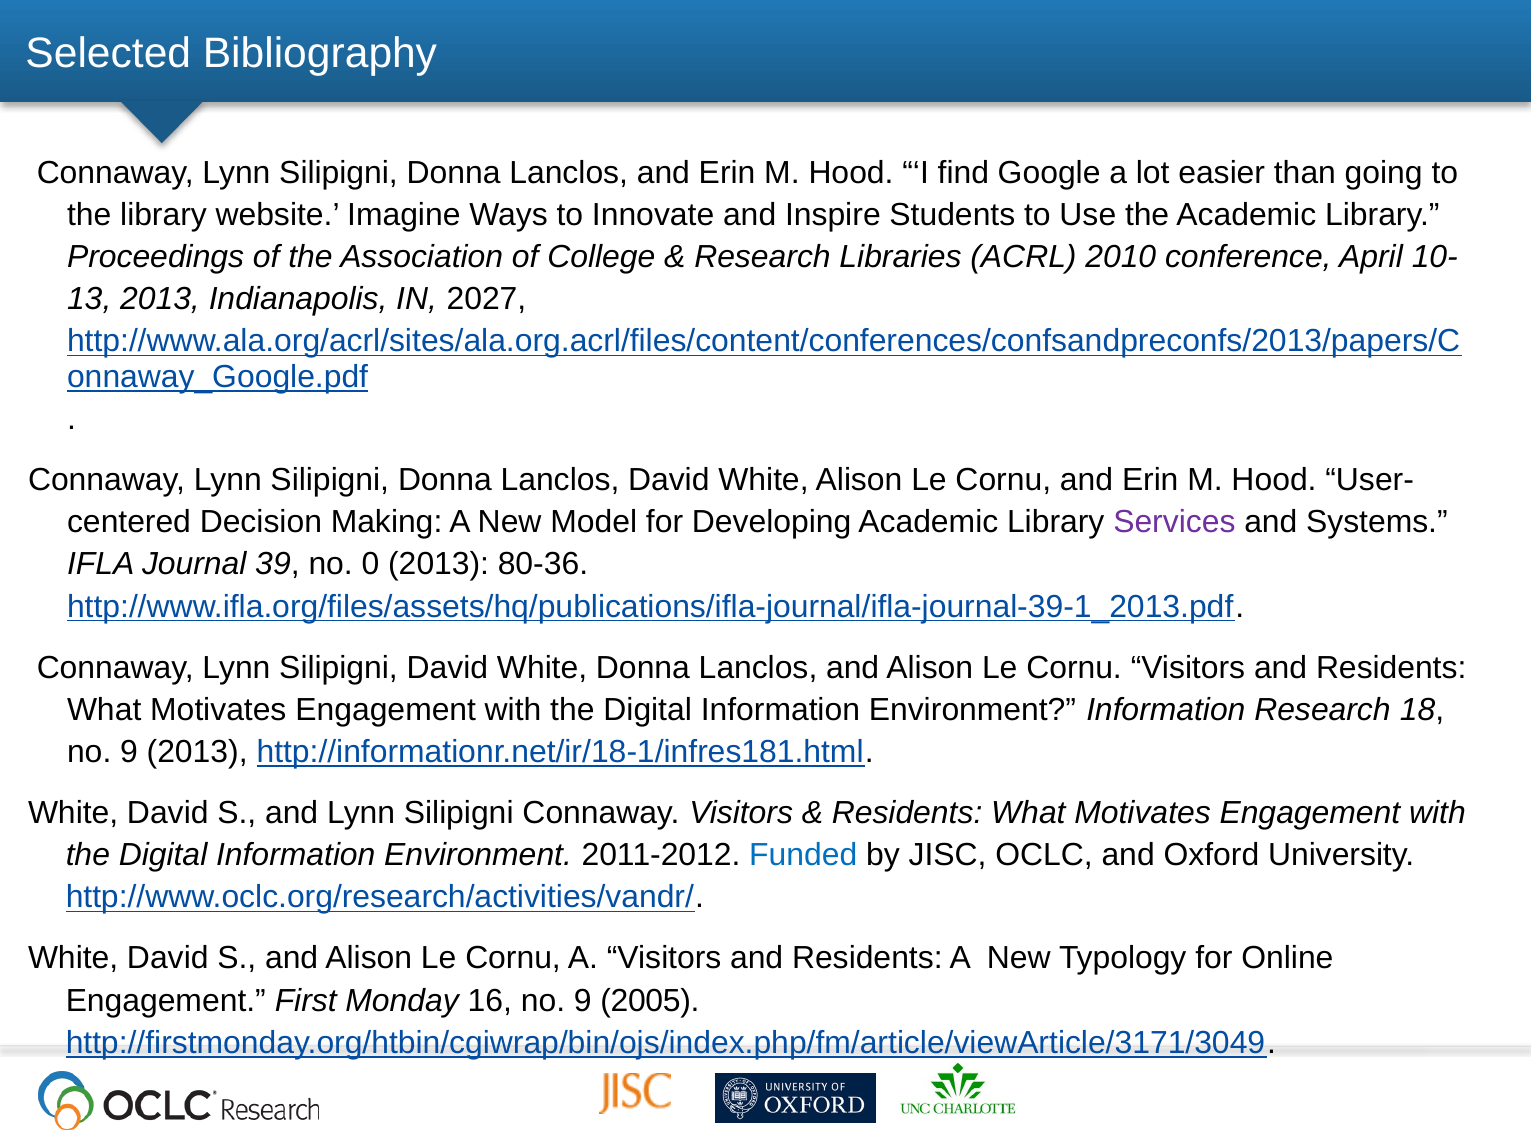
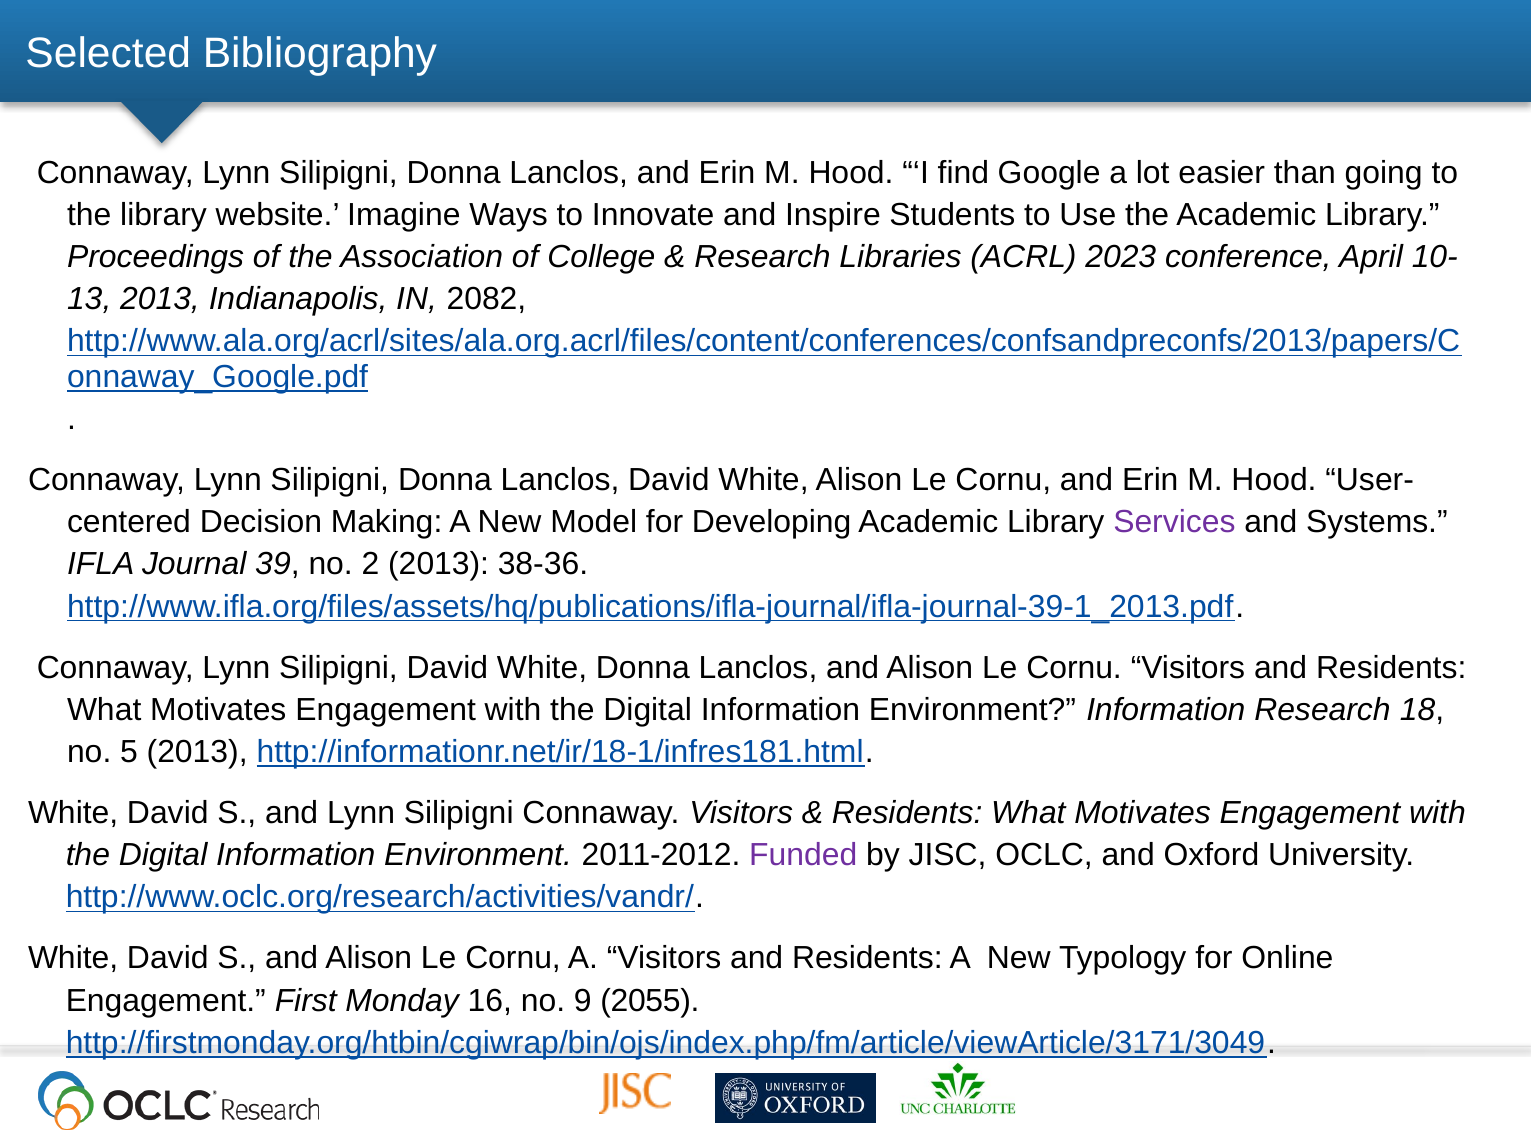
2010: 2010 -> 2023
2027: 2027 -> 2082
0: 0 -> 2
80-36: 80-36 -> 38-36
9 at (129, 752): 9 -> 5
Funded colour: blue -> purple
2005: 2005 -> 2055
